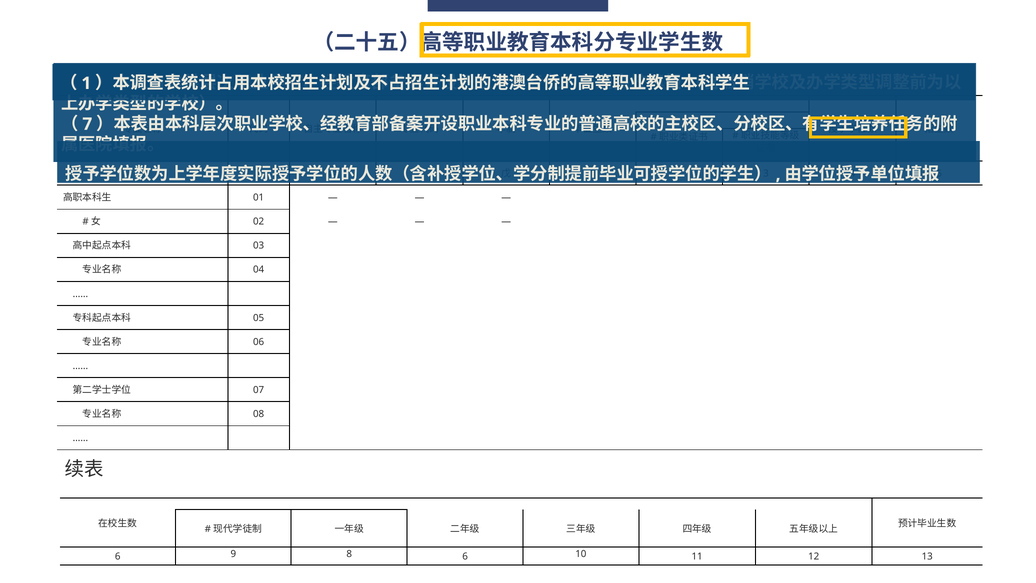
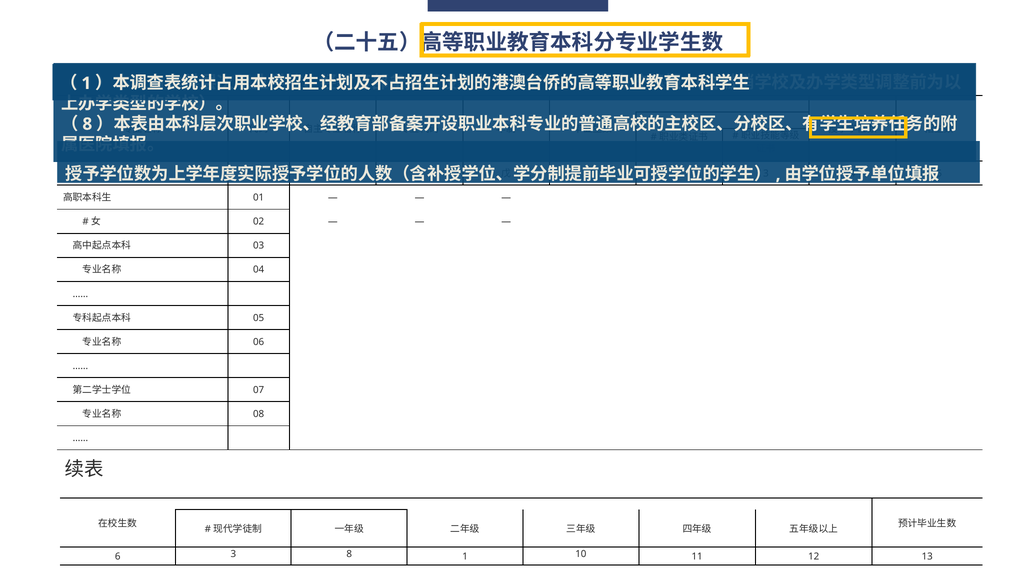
7 at (87, 124): 7 -> 8
6 9: 9 -> 3
8 6: 6 -> 1
